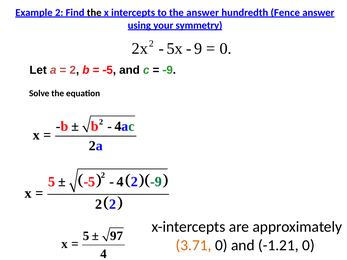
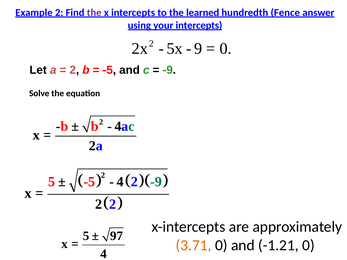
the at (94, 13) colour: black -> purple
the answer: answer -> learned
your symmetry: symmetry -> intercepts
